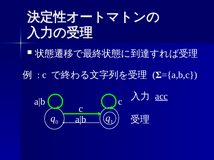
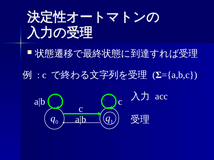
acc underline: present -> none
